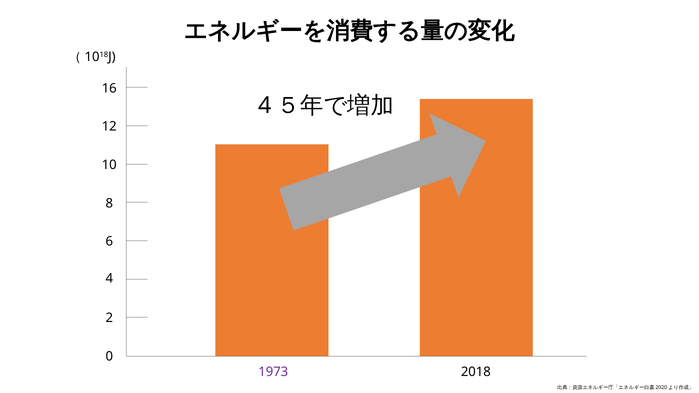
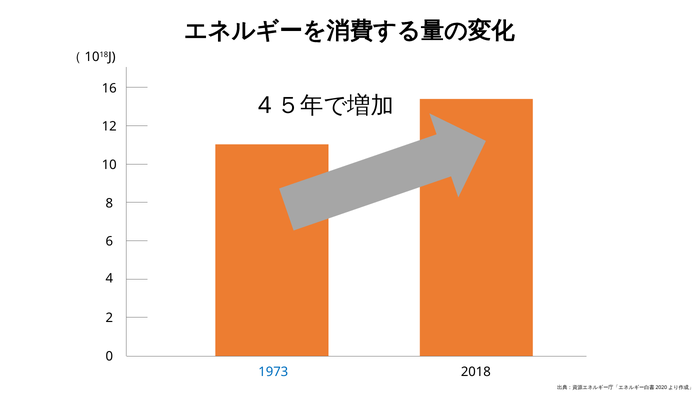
1973 colour: purple -> blue
